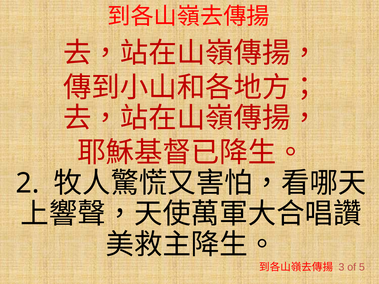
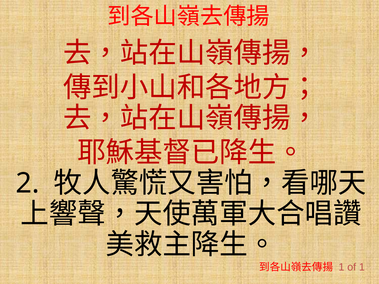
3 at (341, 267): 3 -> 1
of 5: 5 -> 1
